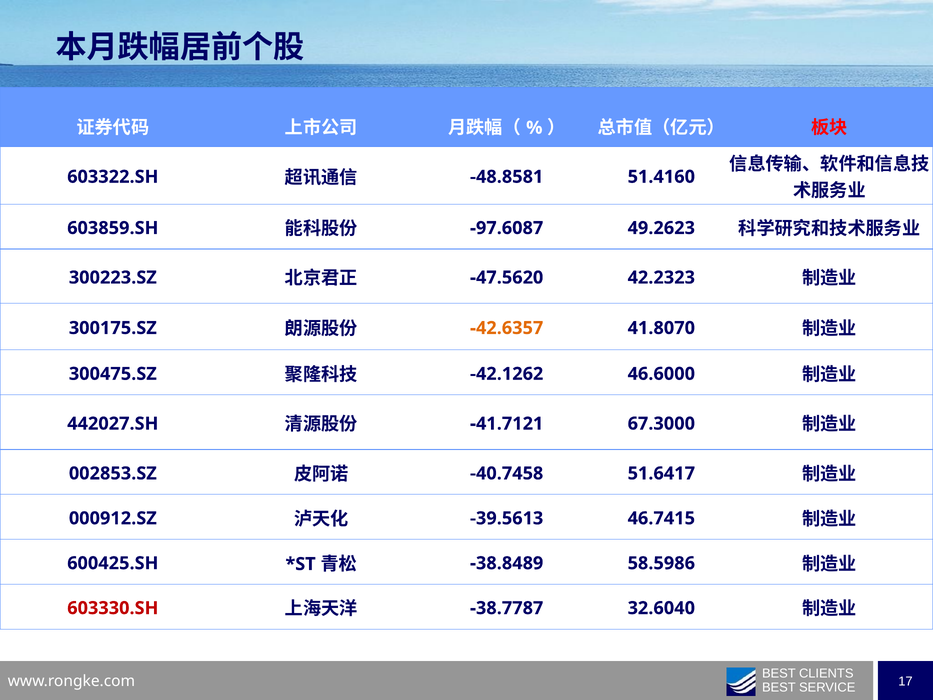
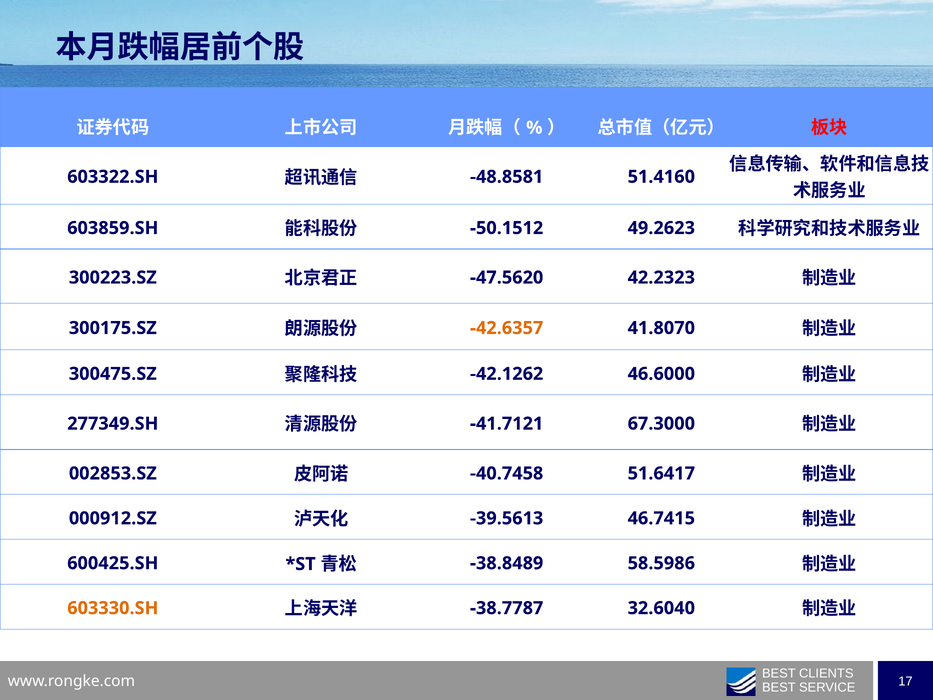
-97.6087: -97.6087 -> -50.1512
442027.SH: 442027.SH -> 277349.SH
603330.SH colour: red -> orange
